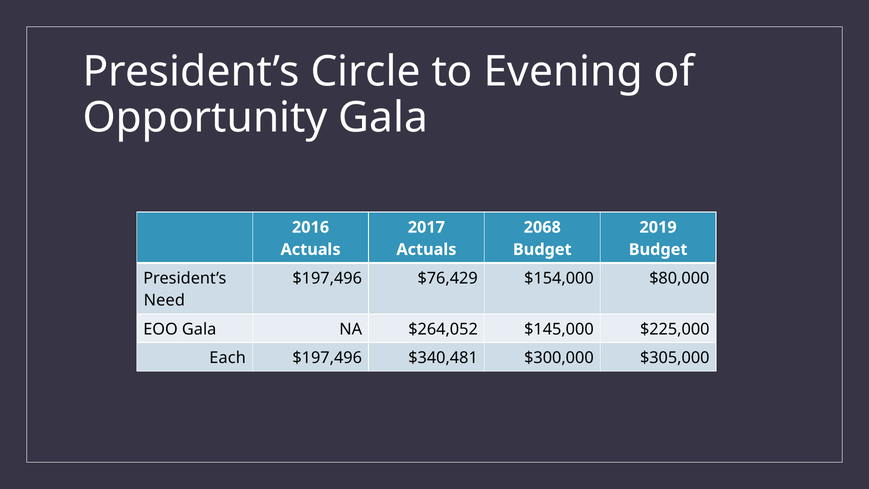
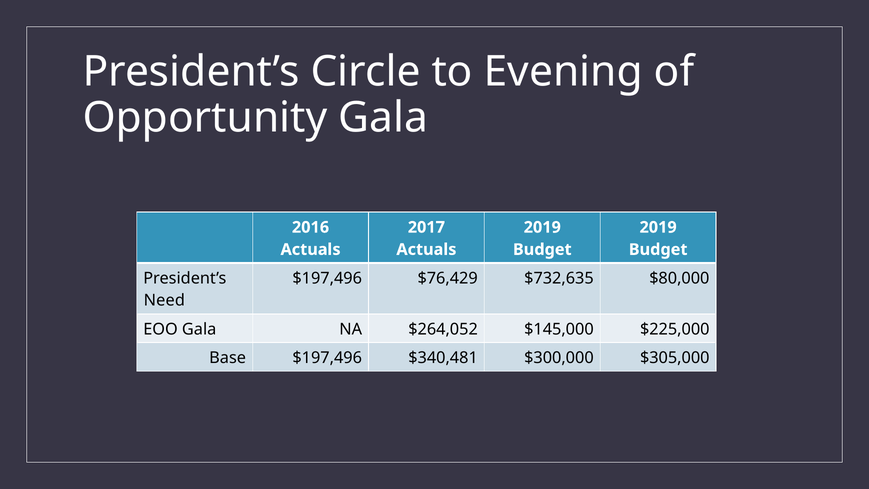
2068 at (542, 227): 2068 -> 2019
$154,000: $154,000 -> $732,635
Each: Each -> Base
